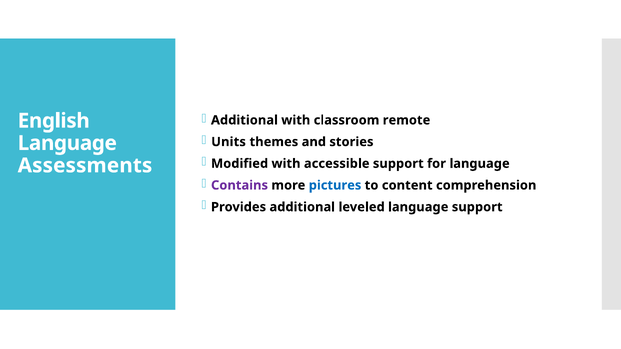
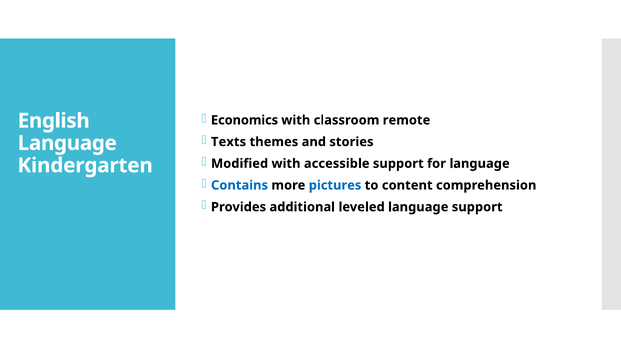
Additional at (244, 120): Additional -> Economics
Units: Units -> Texts
Assessments: Assessments -> Kindergarten
Contains colour: purple -> blue
